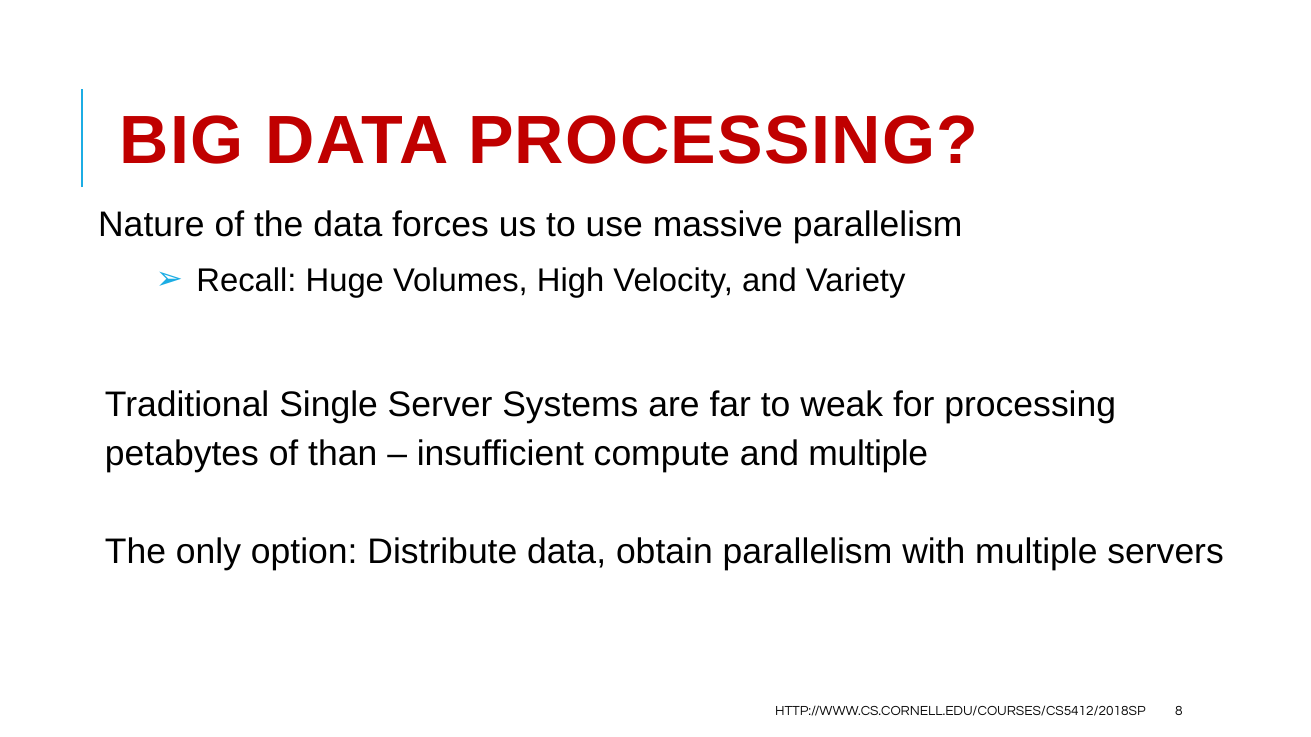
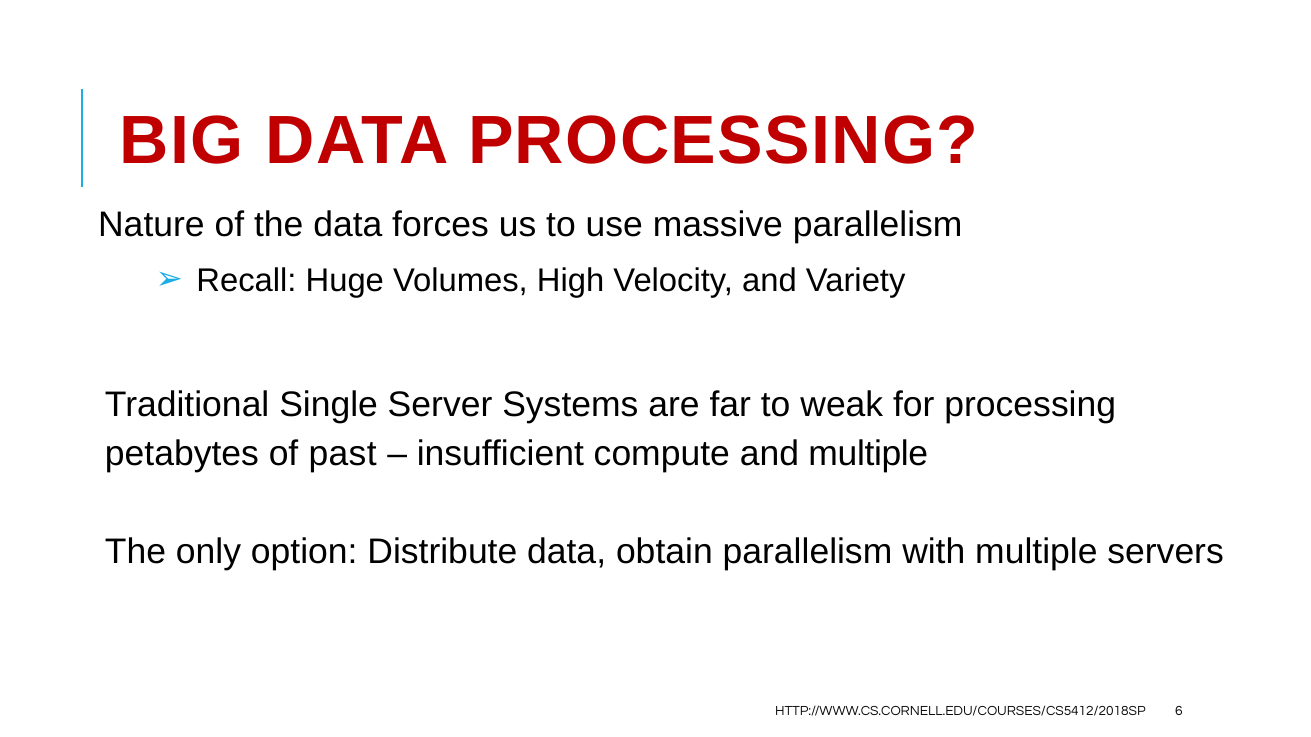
than: than -> past
8: 8 -> 6
